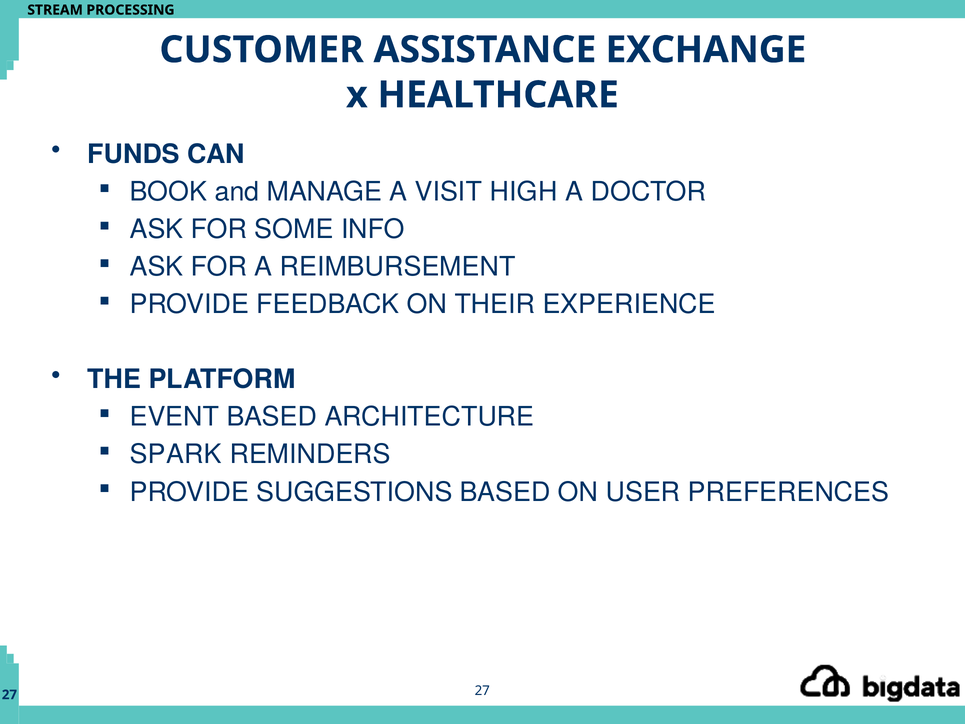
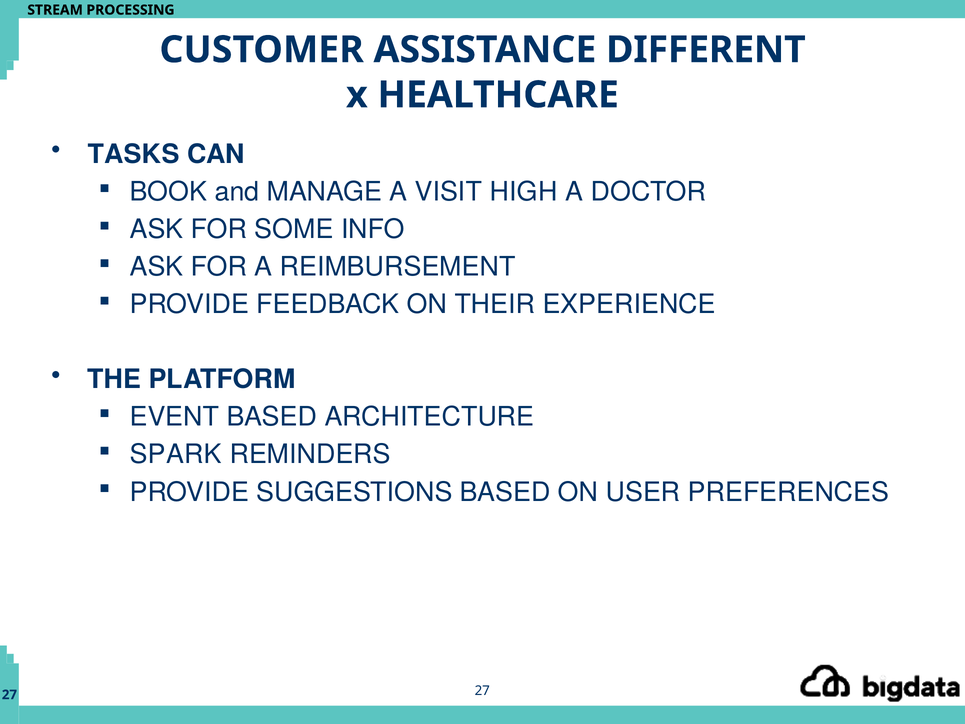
EXCHANGE: EXCHANGE -> DIFFERENT
FUNDS: FUNDS -> TASKS
